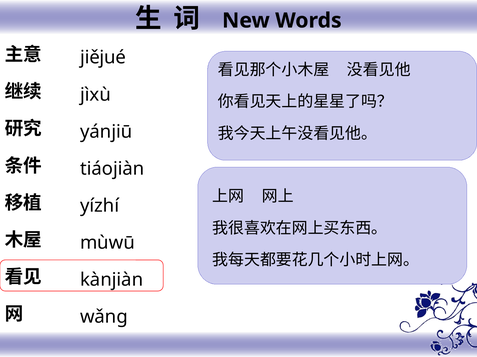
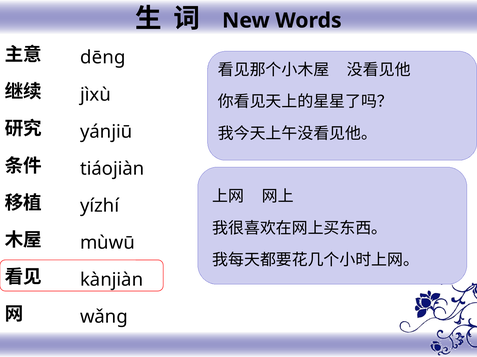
jiějué: jiějué -> dēng
